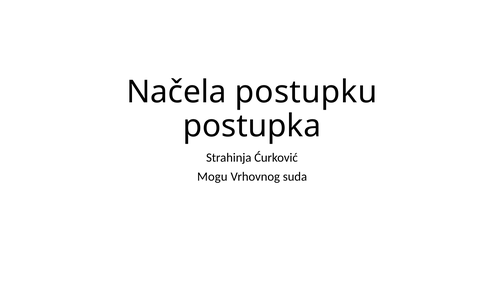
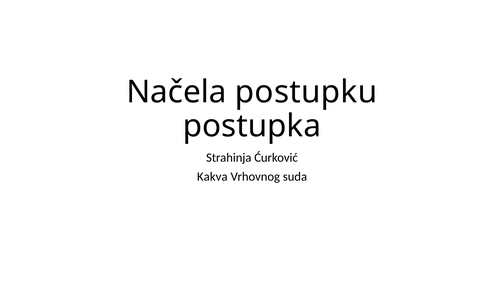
Mogu: Mogu -> Kakva
